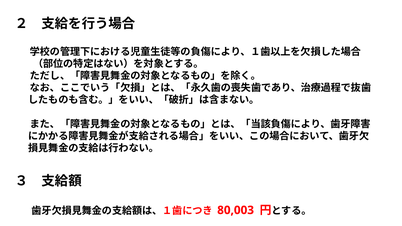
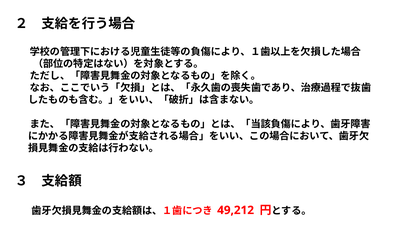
80,003: 80,003 -> 49,212
